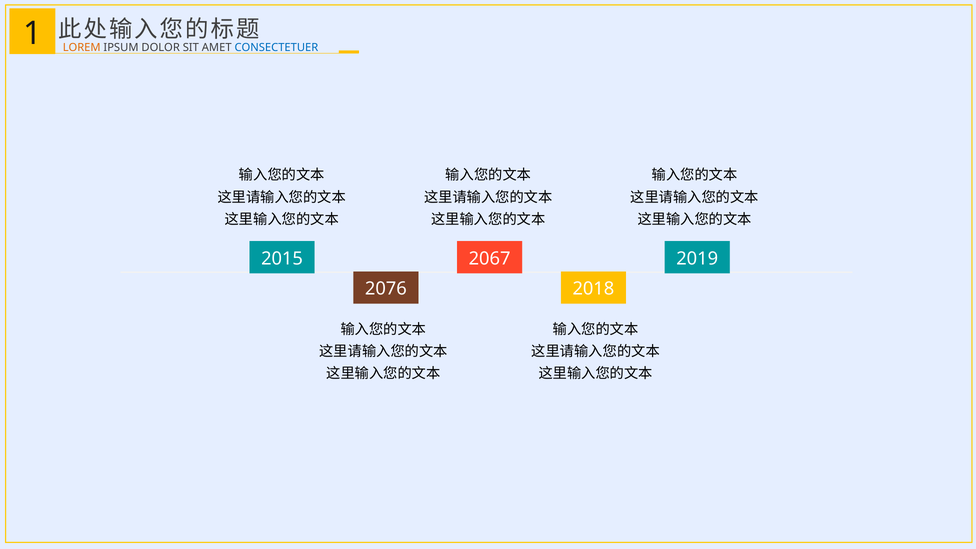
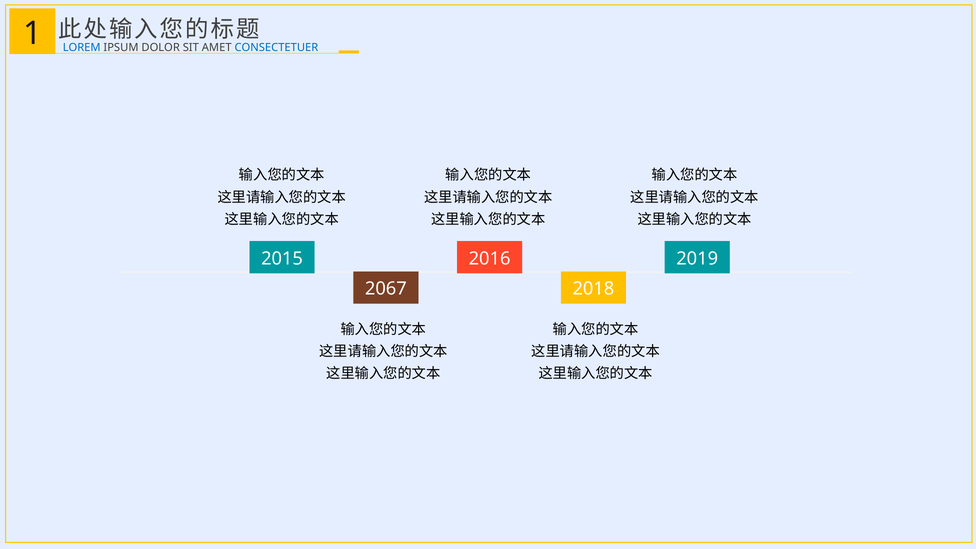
LOREM colour: orange -> blue
2067: 2067 -> 2016
2076: 2076 -> 2067
